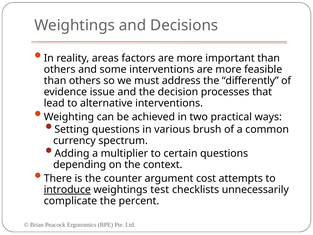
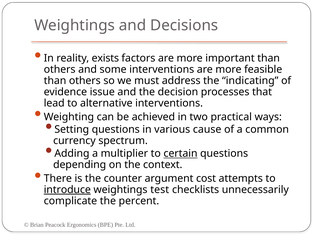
areas: areas -> exists
differently: differently -> indicating
brush: brush -> cause
certain underline: none -> present
